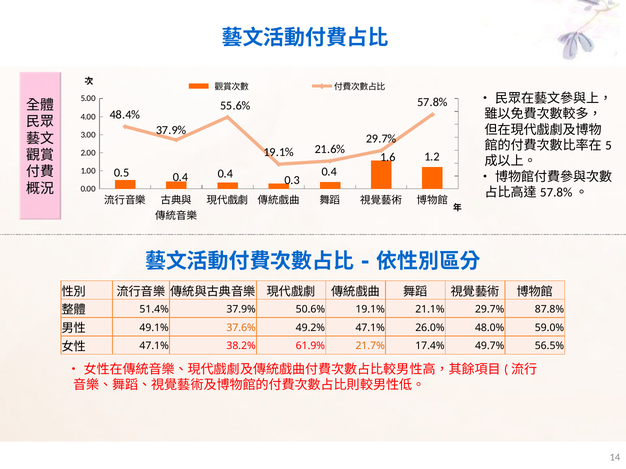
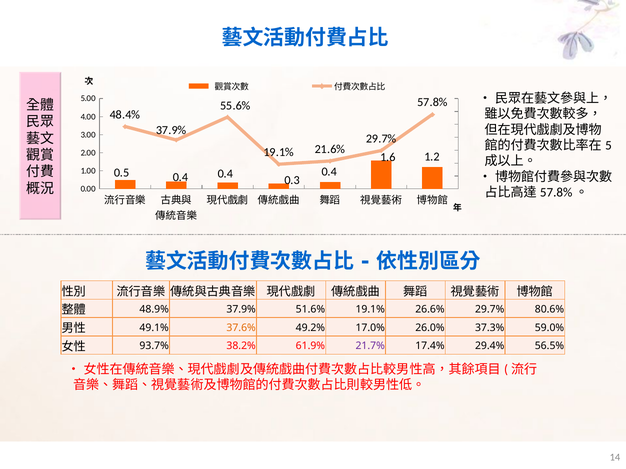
51.4%: 51.4% -> 48.9%
50.6%: 50.6% -> 51.6%
21.1%: 21.1% -> 26.6%
87.8%: 87.8% -> 80.6%
49.2% 47.1%: 47.1% -> 17.0%
48.0%: 48.0% -> 37.3%
47.1% at (154, 346): 47.1% -> 93.7%
21.7% colour: orange -> purple
49.7%: 49.7% -> 29.4%
